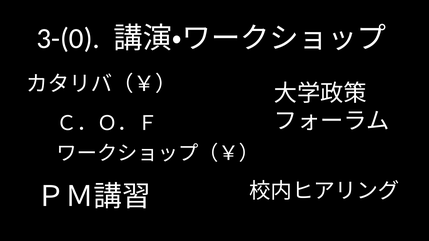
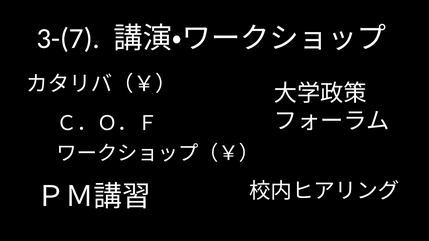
3-(0: 3-(0 -> 3-(7
